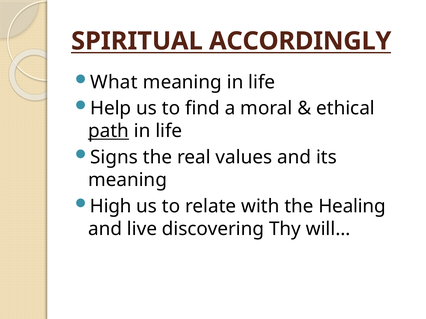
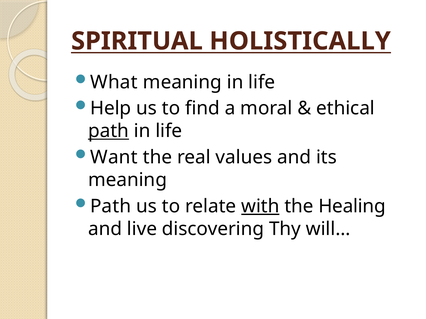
ACCORDINGLY: ACCORDINGLY -> HOLISTICALLY
Signs: Signs -> Want
High at (111, 207): High -> Path
with underline: none -> present
